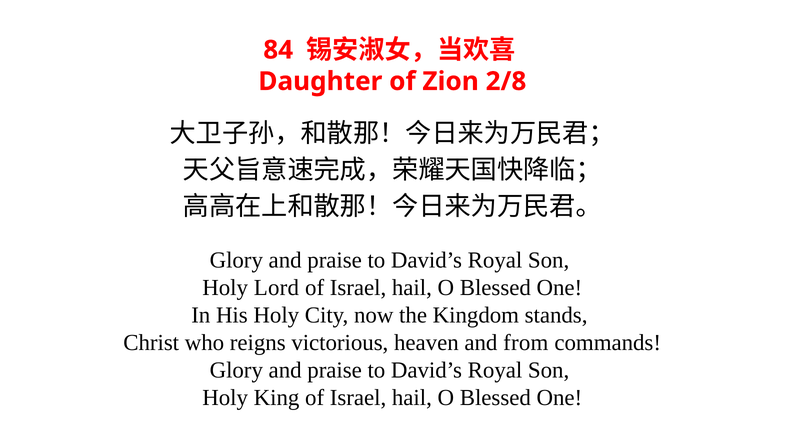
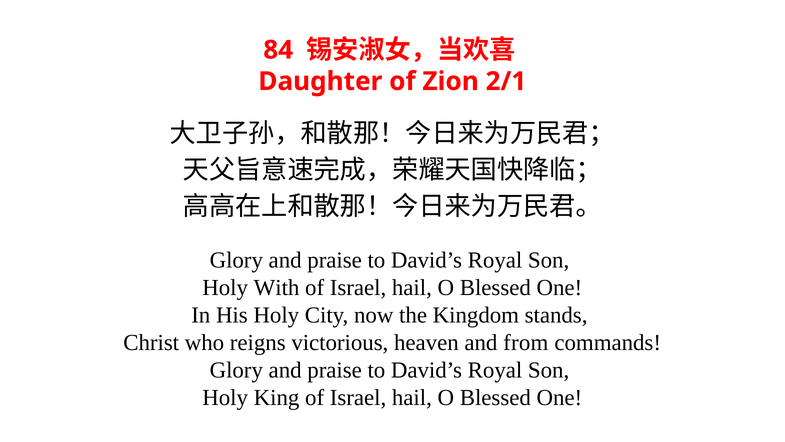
2/8: 2/8 -> 2/1
Lord: Lord -> With
